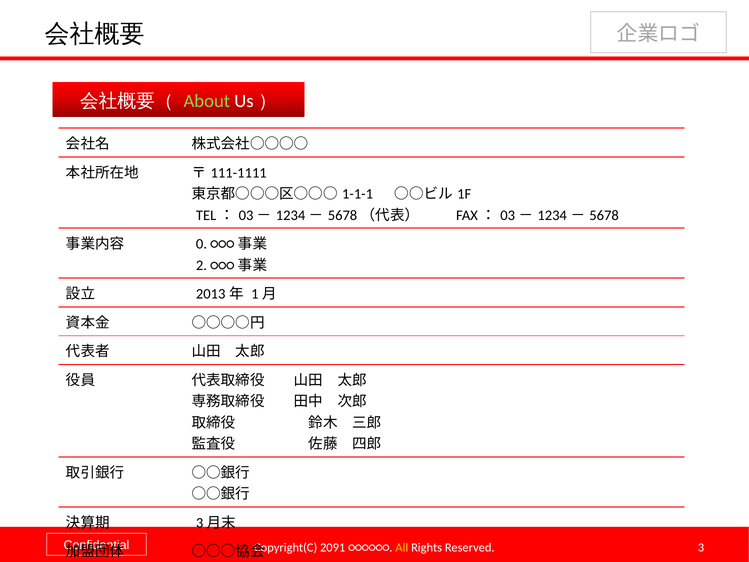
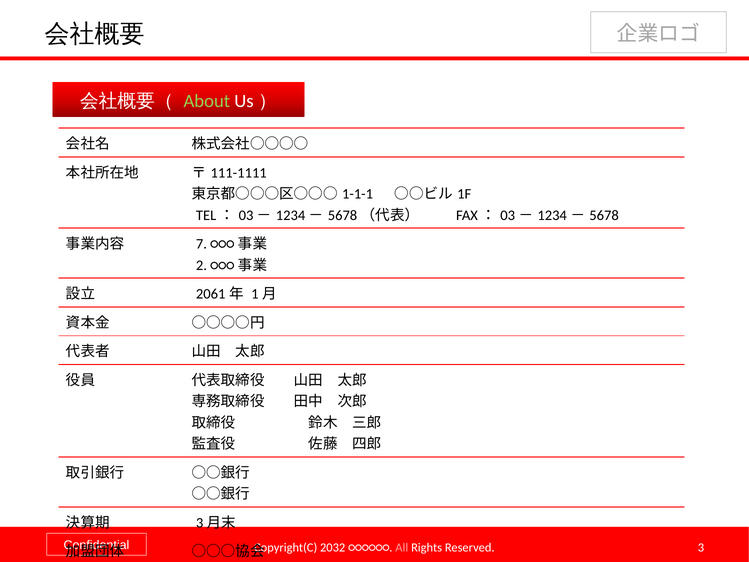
0: 0 -> 7
2013: 2013 -> 2061
2091: 2091 -> 2032
All colour: yellow -> pink
